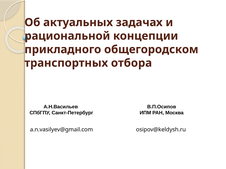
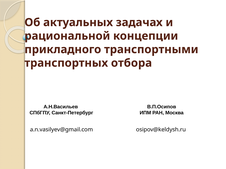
общегородском: общегородском -> транспортными
